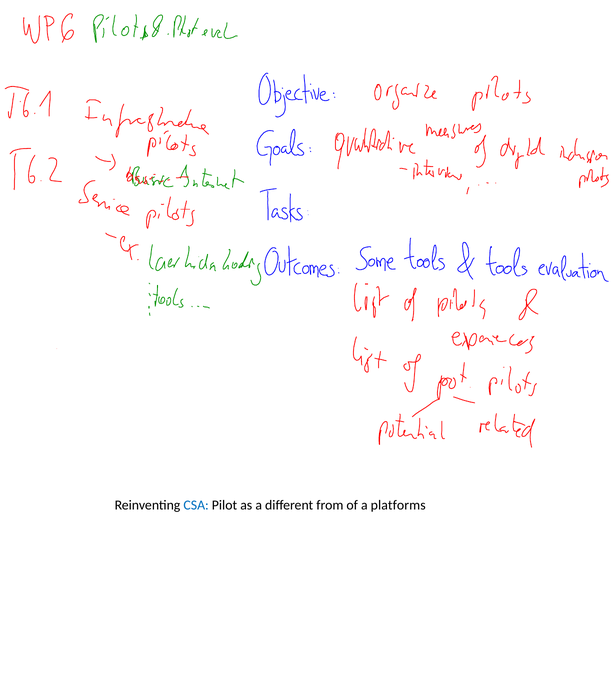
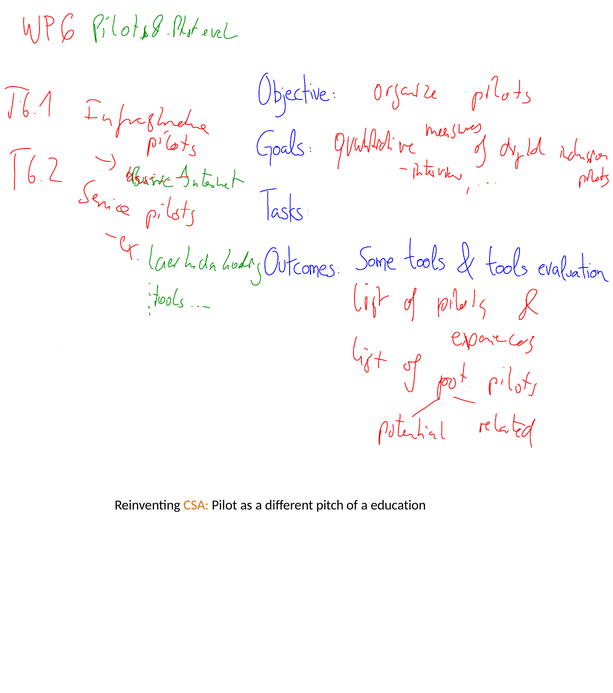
CSA colour: blue -> orange
from: from -> pitch
platforms: platforms -> education
